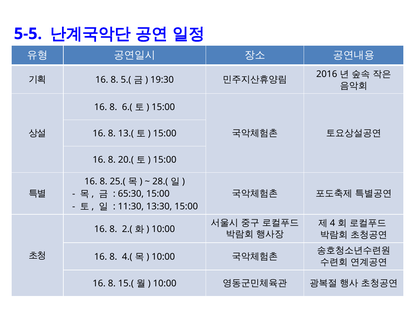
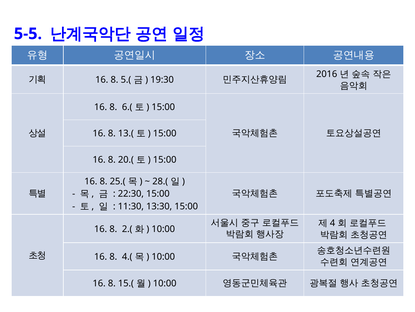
65:30: 65:30 -> 22:30
